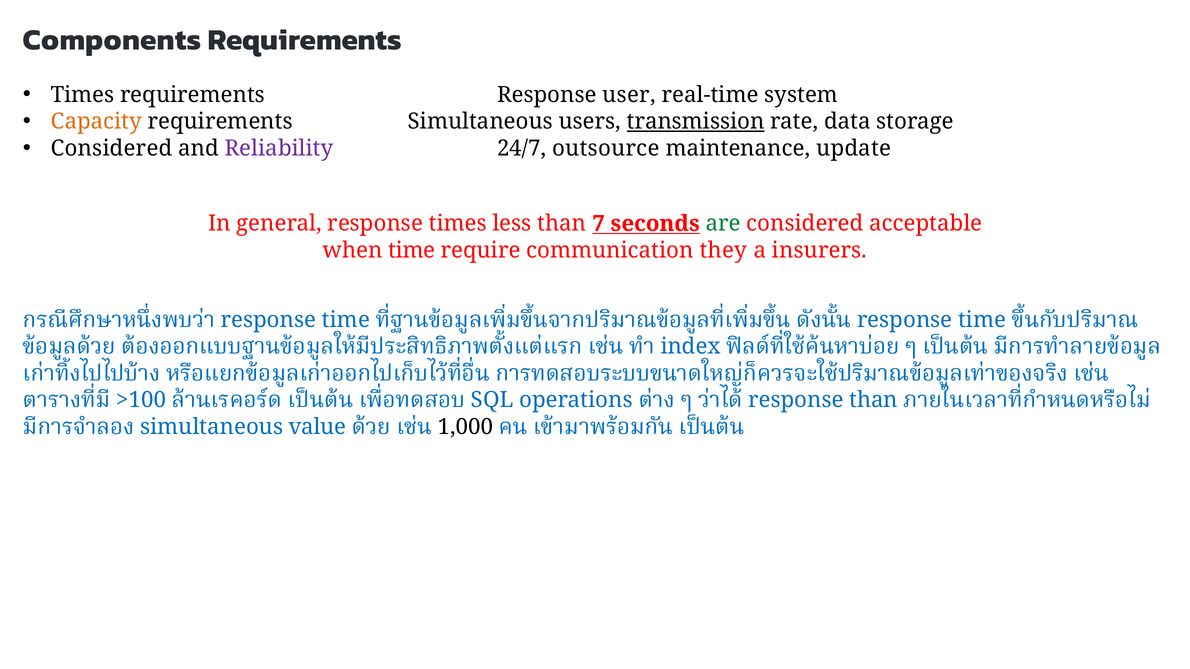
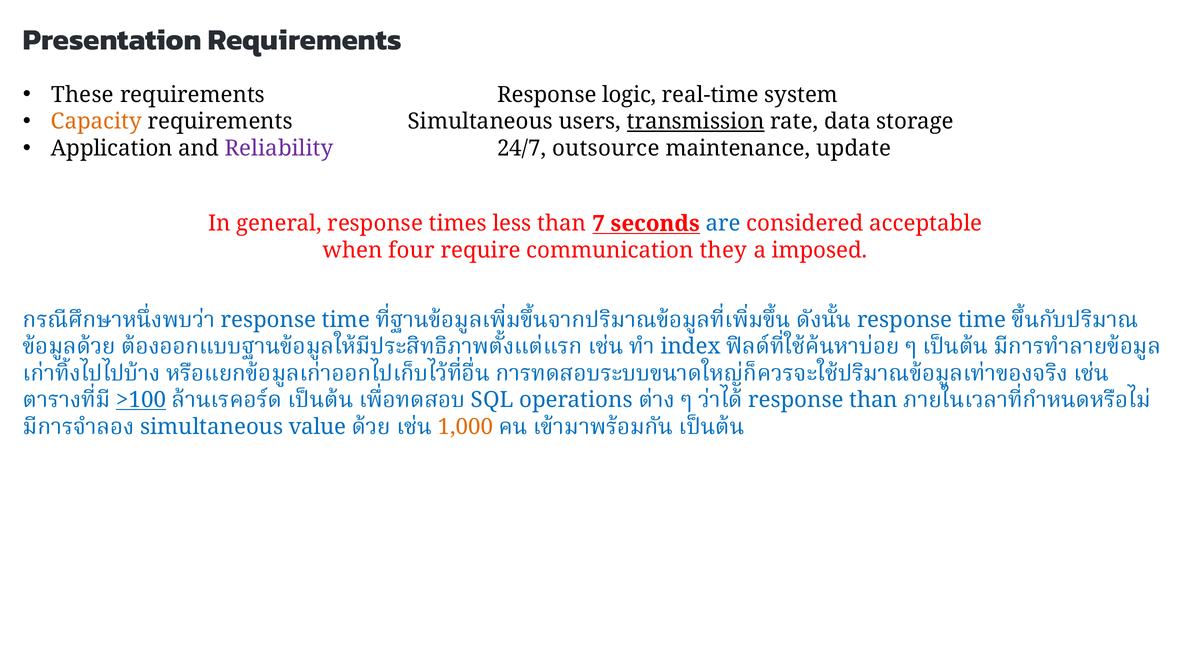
Components: Components -> Presentation
Times at (83, 95): Times -> These
user: user -> logic
Considered at (112, 148): Considered -> Application
are colour: green -> blue
when time: time -> four
insurers: insurers -> imposed
>100 underline: none -> present
1,000 colour: black -> orange
